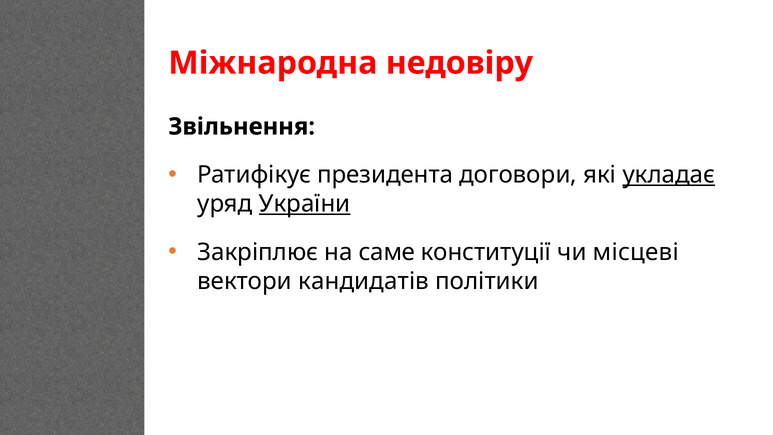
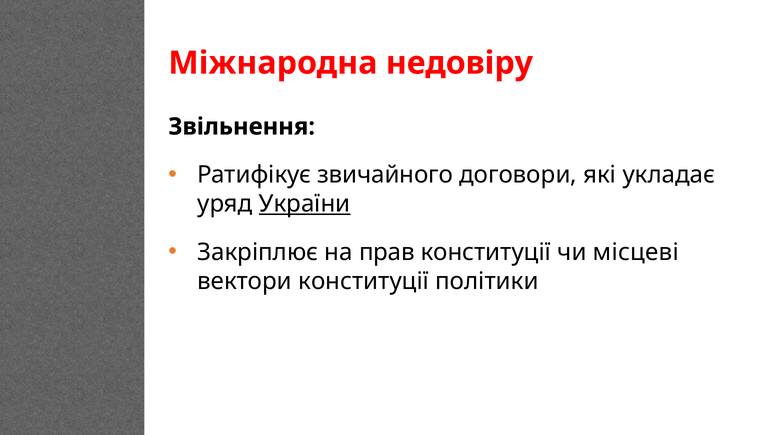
президента: президента -> звичайного
укладає underline: present -> none
саме: саме -> прав
вектори кандидатів: кандидатів -> конституції
